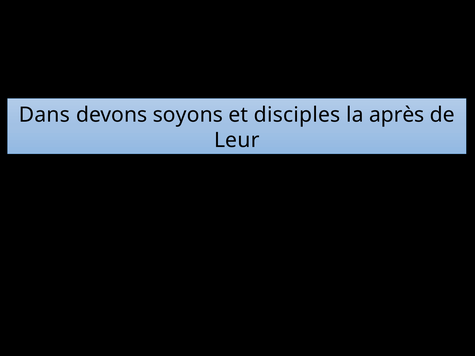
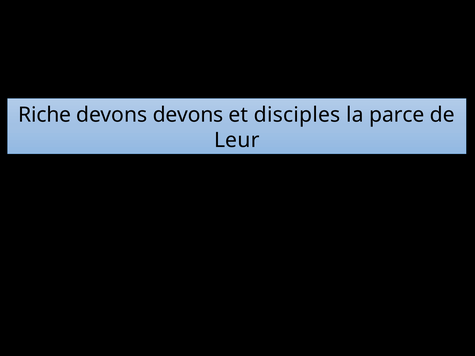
Dans: Dans -> Riche
devons soyons: soyons -> devons
après: après -> parce
